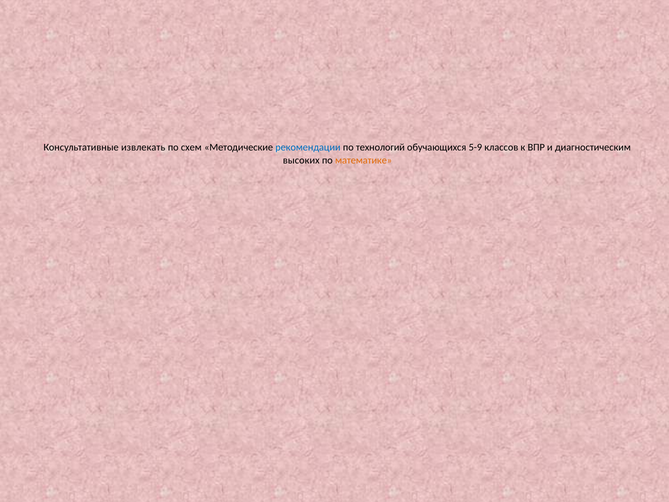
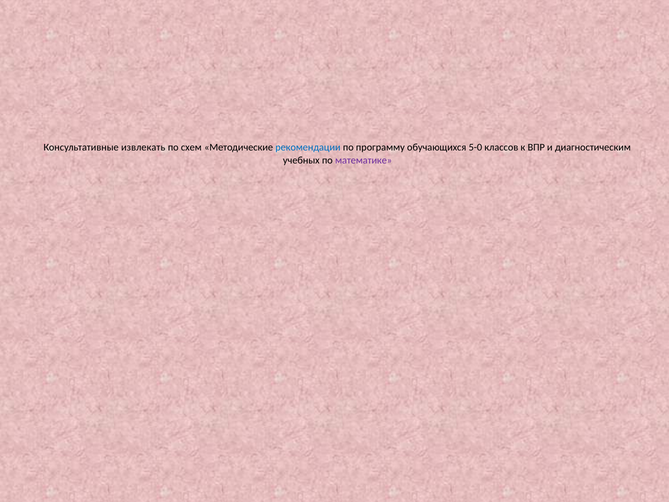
технологий: технологий -> программу
5-9: 5-9 -> 5-0
высоких: высоких -> учебных
математике colour: orange -> purple
